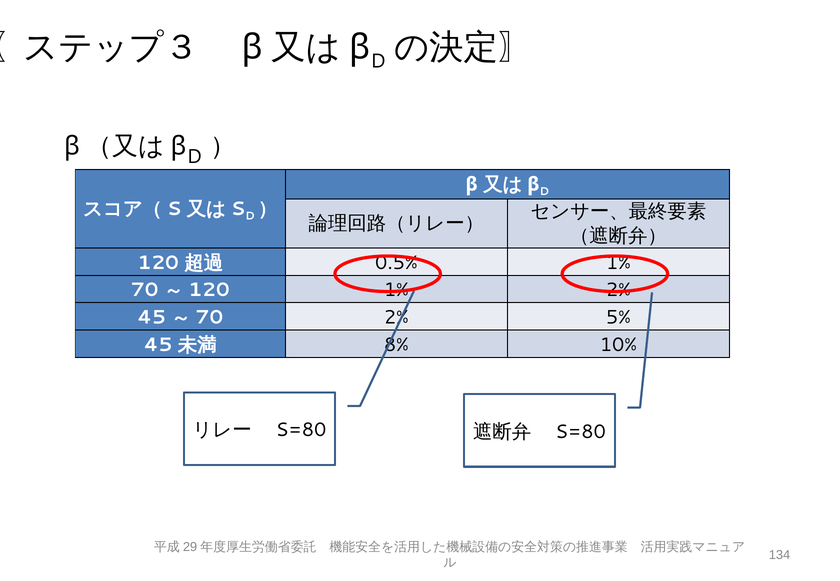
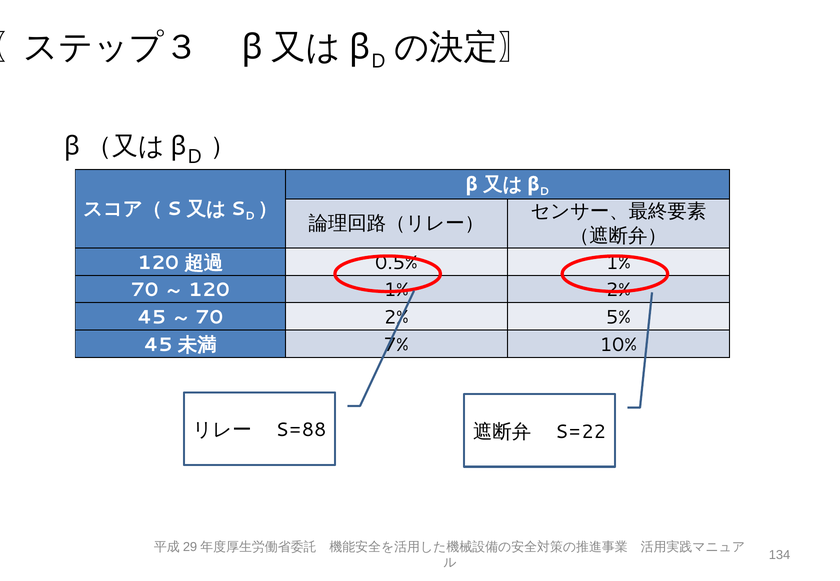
8%: 8% -> 7%
S=80 at (301, 430): S=80 -> S=88
S=80 at (581, 432): S=80 -> S=22
